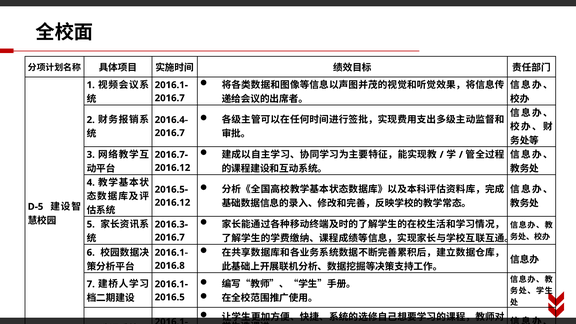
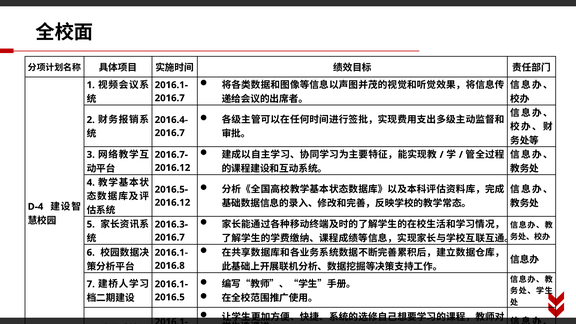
D-5: D-5 -> D-4
